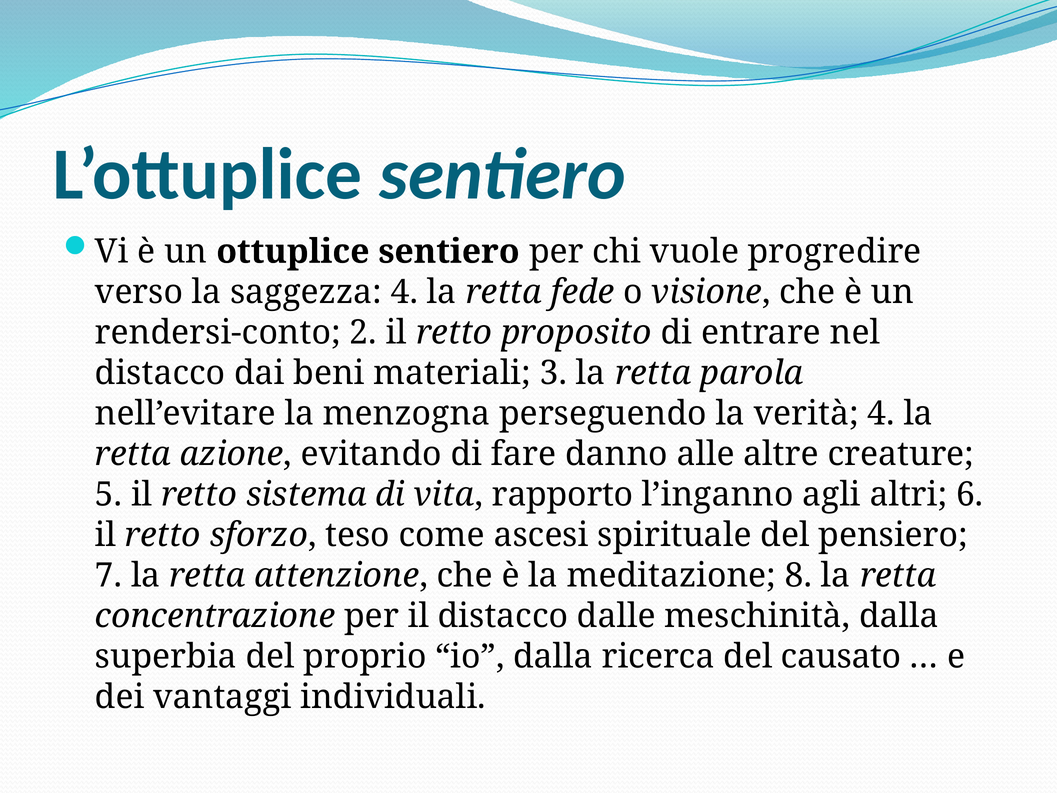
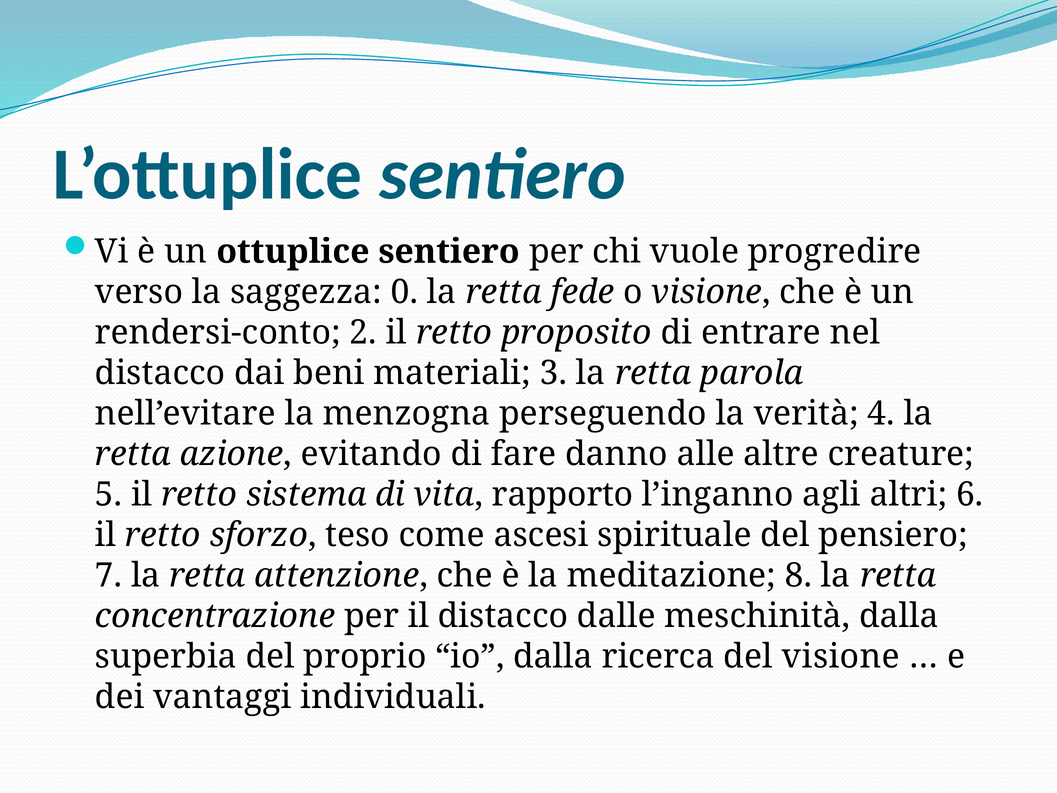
saggezza 4: 4 -> 0
del causato: causato -> visione
